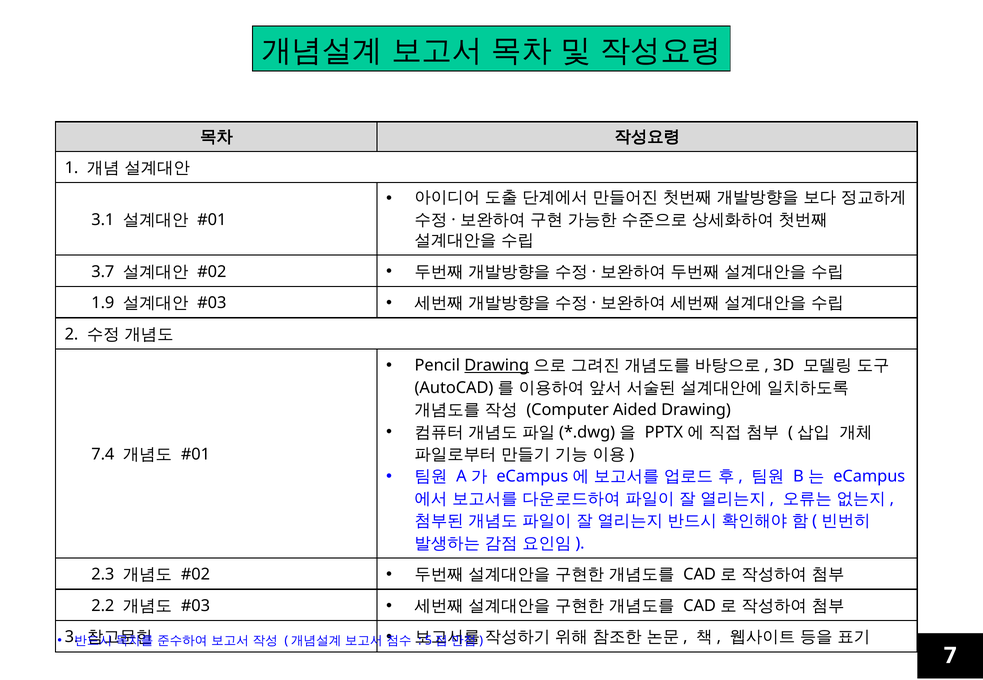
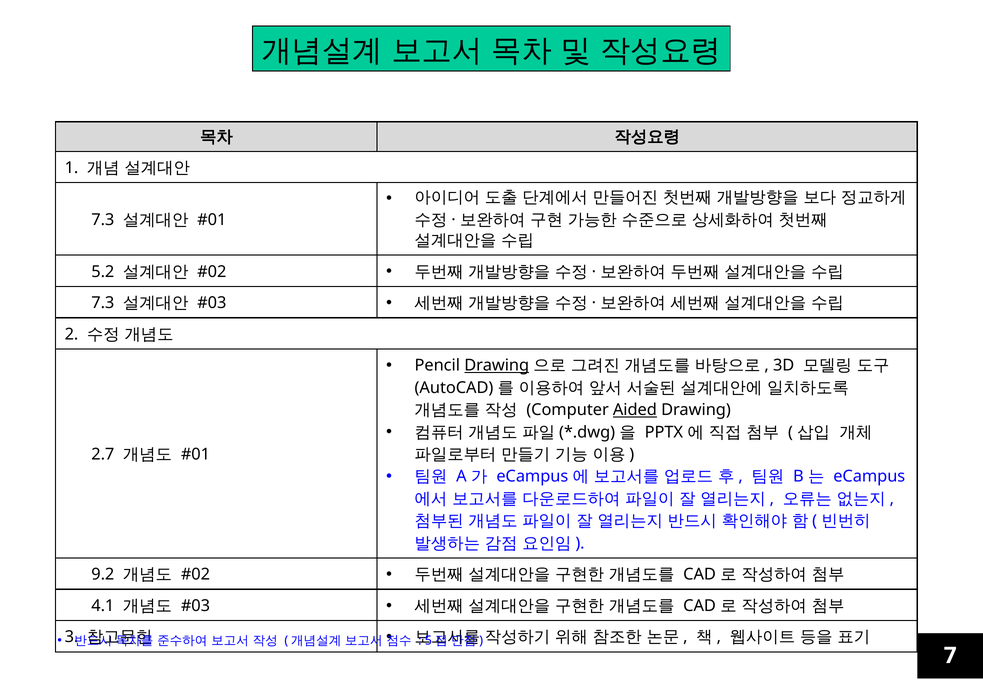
3.1 at (103, 220): 3.1 -> 7.3
3.7: 3.7 -> 5.2
1.9 at (103, 303): 1.9 -> 7.3
Aided underline: none -> present
7.4: 7.4 -> 2.7
2.3: 2.3 -> 9.2
2.2: 2.2 -> 4.1
